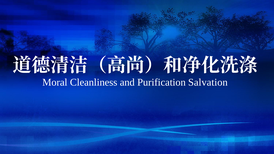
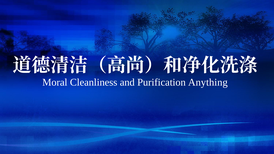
Salvation: Salvation -> Anything
